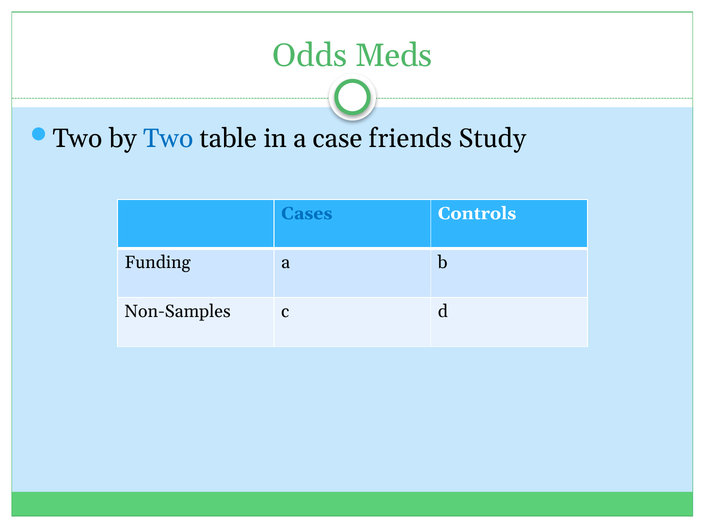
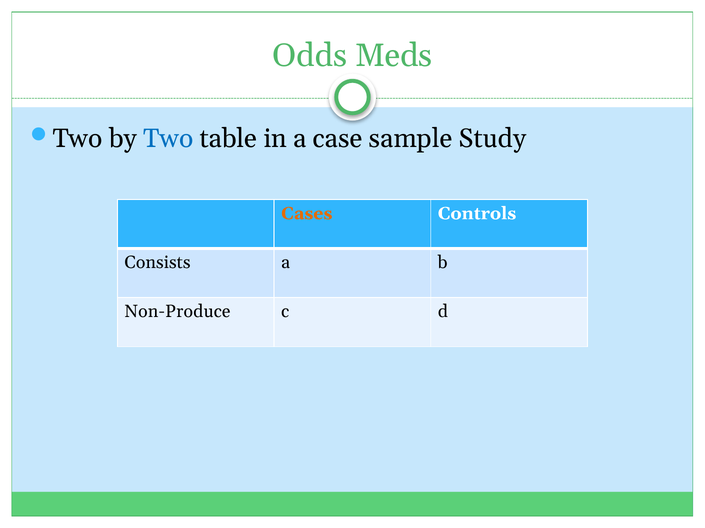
friends: friends -> sample
Cases colour: blue -> orange
Funding: Funding -> Consists
Non-Samples: Non-Samples -> Non-Produce
